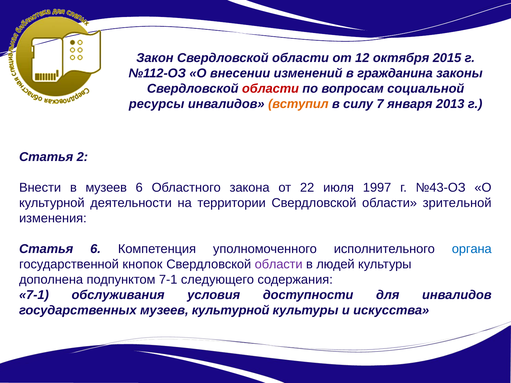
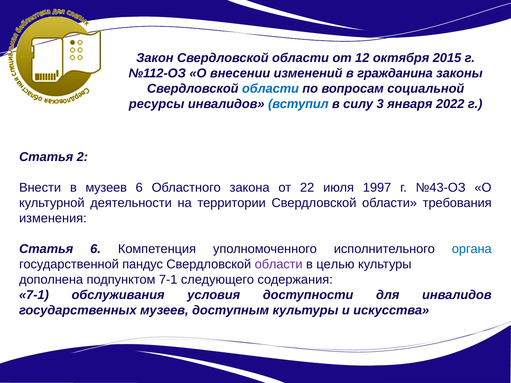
области at (270, 89) colour: red -> blue
вступил colour: orange -> blue
7: 7 -> 3
2013: 2013 -> 2022
зрительной: зрительной -> требования
кнопок: кнопок -> пандус
людей: людей -> целью
музеев культурной: культурной -> доступным
